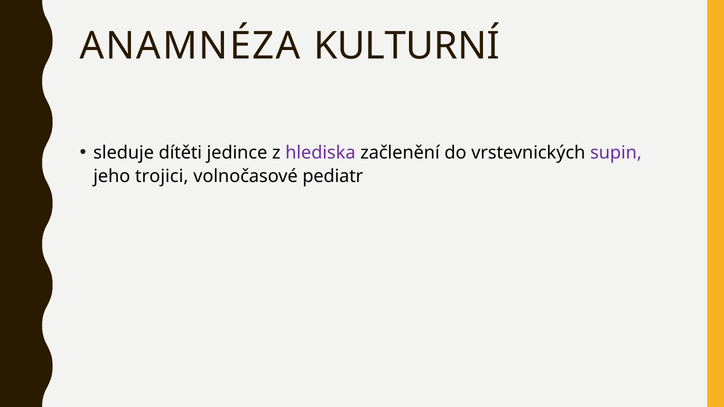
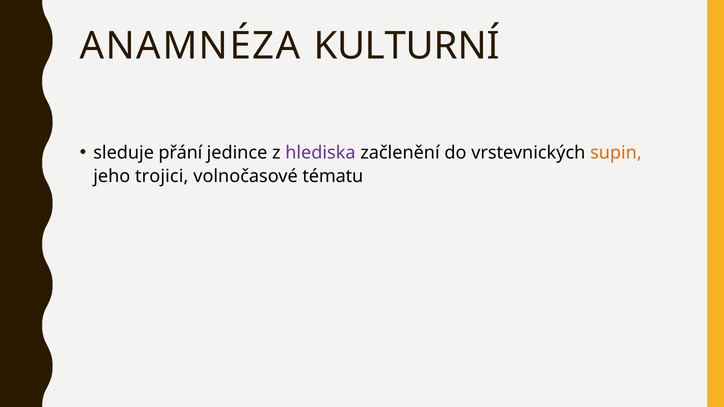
dítěti: dítěti -> přání
supin colour: purple -> orange
pediatr: pediatr -> tématu
